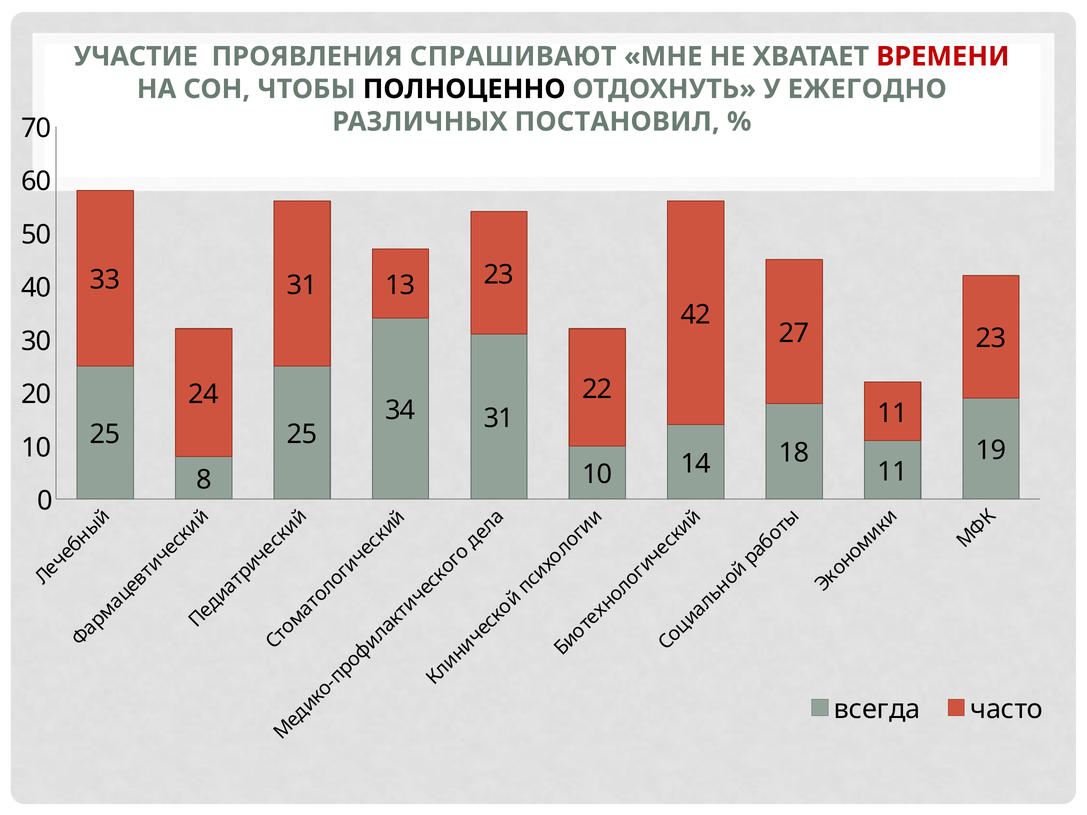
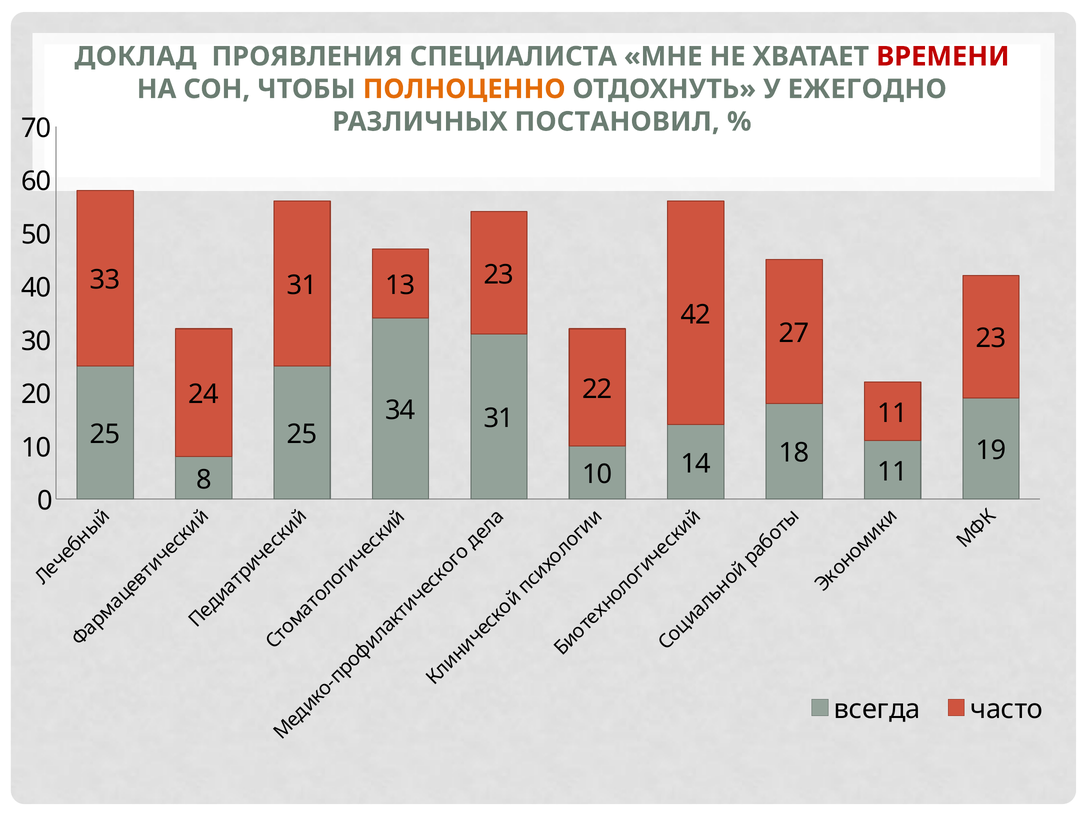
УЧАСТИЕ: УЧАСТИЕ -> ДОКЛАД
СПРАШИВАЮТ: СПРАШИВАЮТ -> СПЕЦИАЛИСТА
ПОЛНОЦЕННО colour: black -> orange
